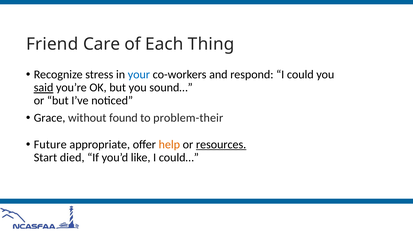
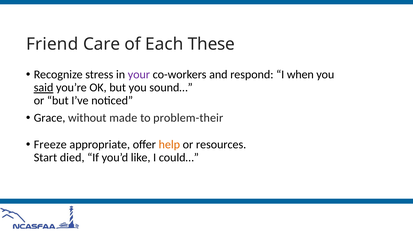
Thing: Thing -> These
your colour: blue -> purple
could: could -> when
found: found -> made
Future: Future -> Freeze
resources underline: present -> none
